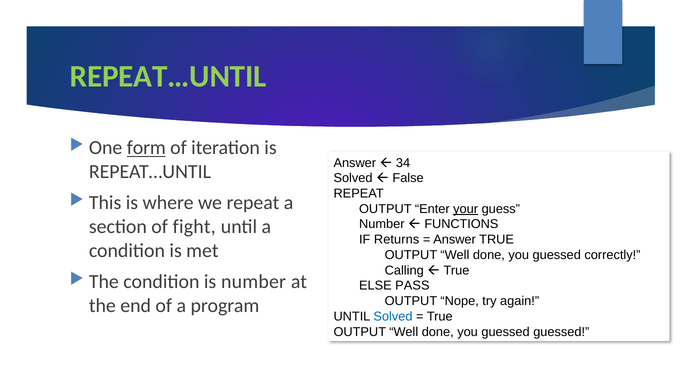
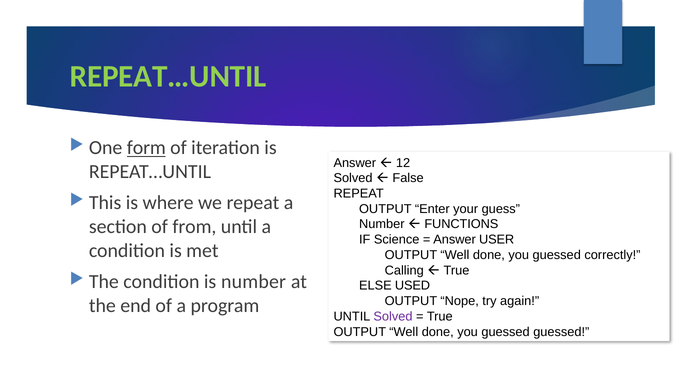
34: 34 -> 12
your underline: present -> none
fight: fight -> from
Returns: Returns -> Science
Answer TRUE: TRUE -> USER
PASS: PASS -> USED
Solved at (393, 316) colour: blue -> purple
